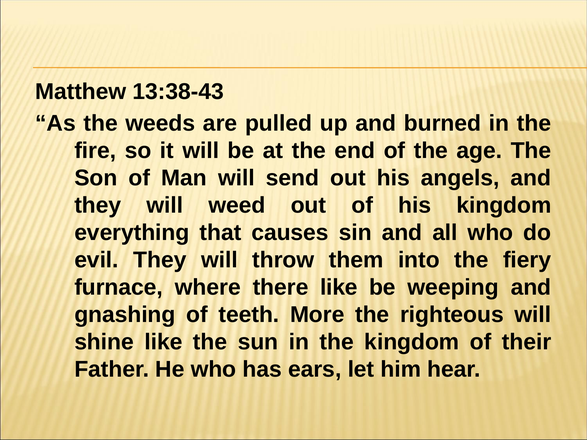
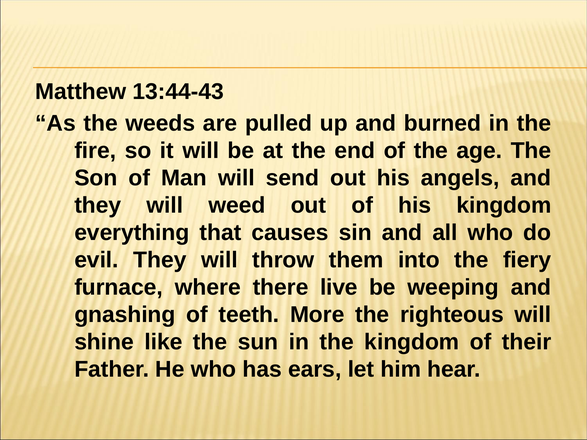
13:38-43: 13:38-43 -> 13:44-43
there like: like -> live
